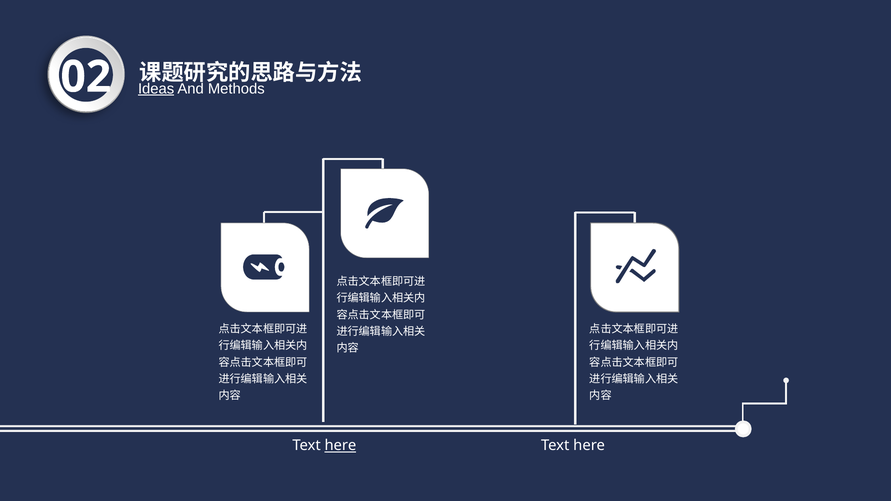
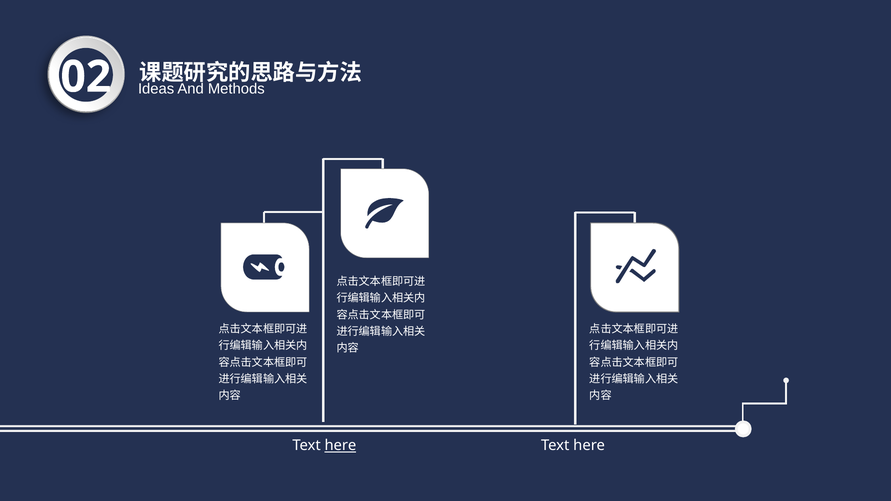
Ideas underline: present -> none
